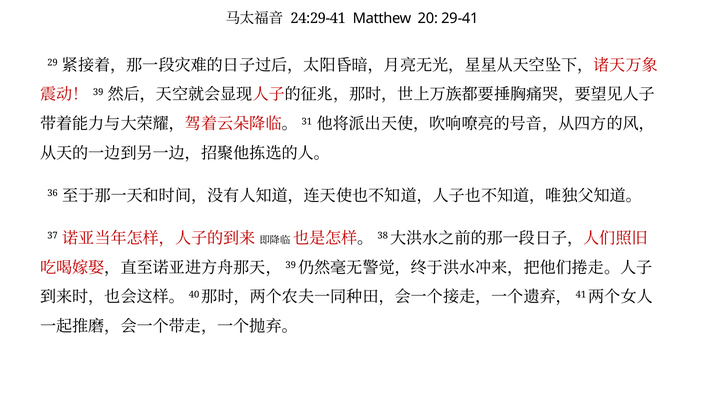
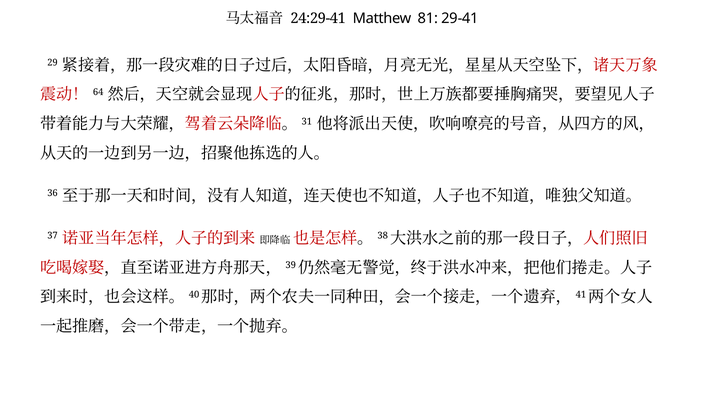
20: 20 -> 81
39: 39 -> 64
